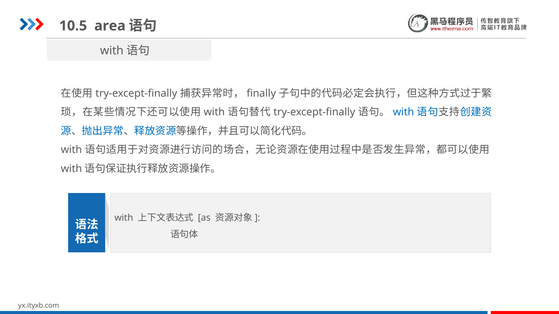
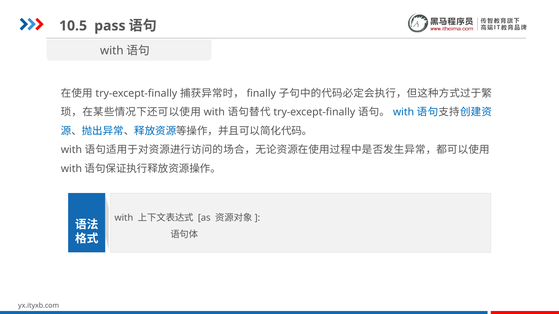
area: area -> pass
